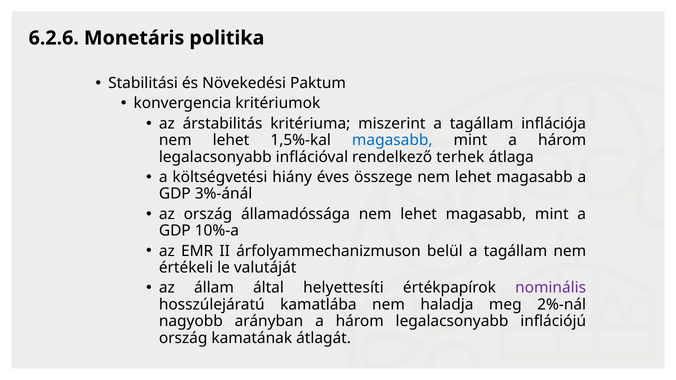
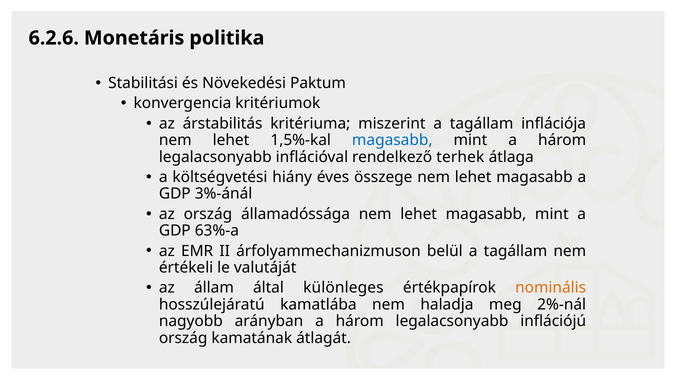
10%-a: 10%-a -> 63%-a
helyettesíti: helyettesíti -> különleges
nominális colour: purple -> orange
